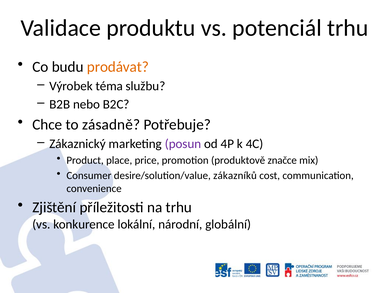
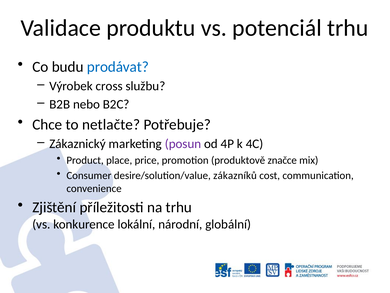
prodávat colour: orange -> blue
téma: téma -> cross
zásadně: zásadně -> netlačte
